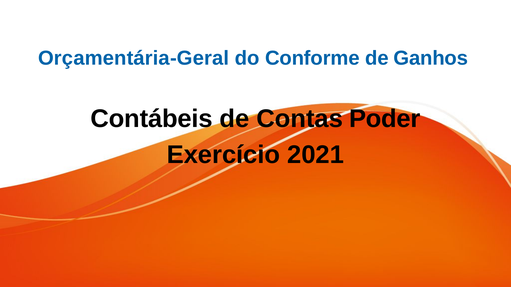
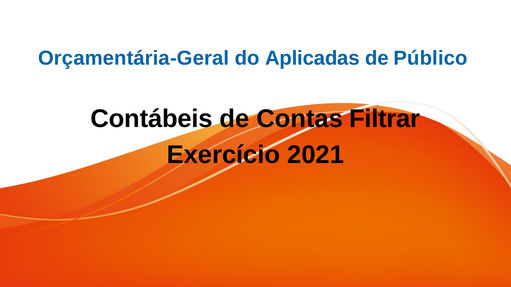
Conforme: Conforme -> Aplicadas
Ganhos: Ganhos -> Público
Poder: Poder -> Filtrar
